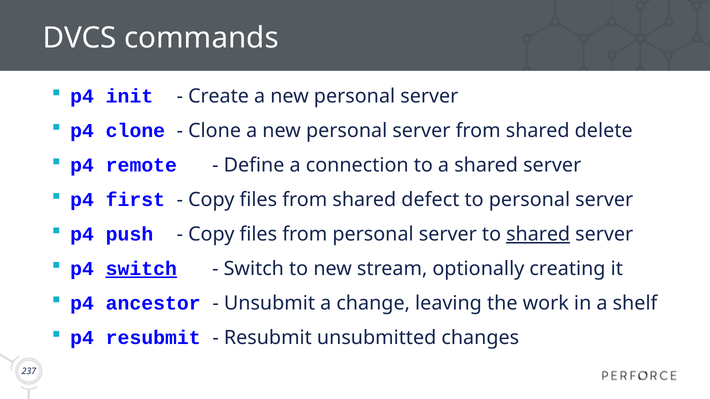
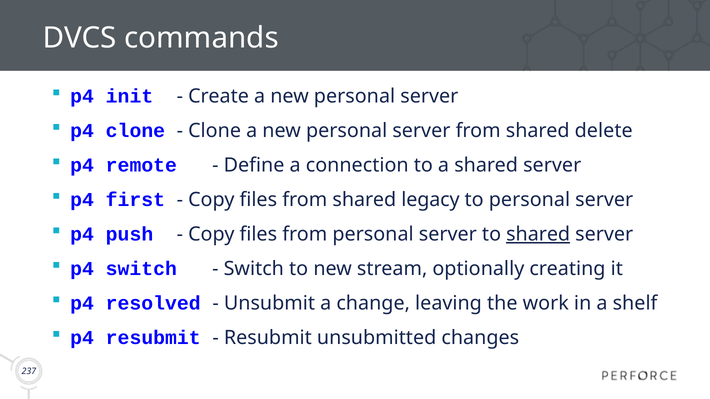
defect: defect -> legacy
switch at (141, 269) underline: present -> none
ancestor: ancestor -> resolved
